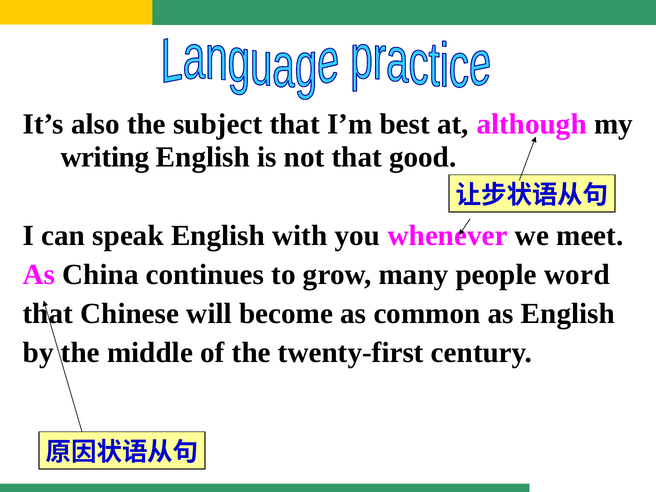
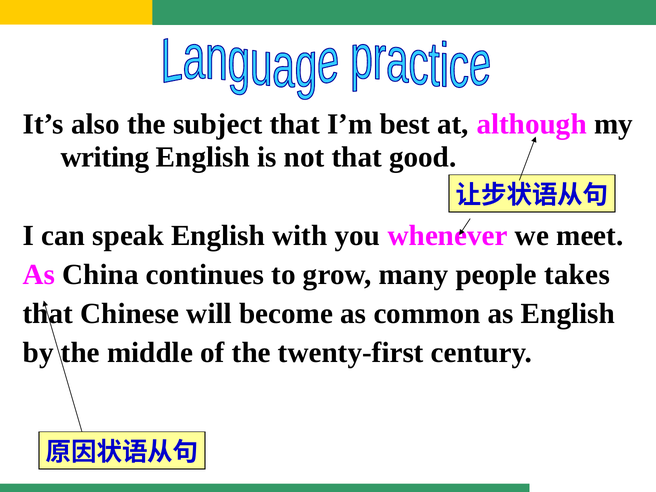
word: word -> takes
